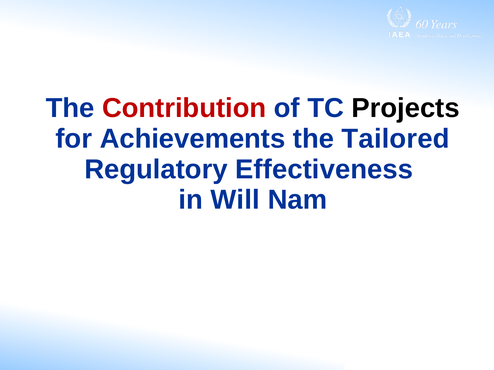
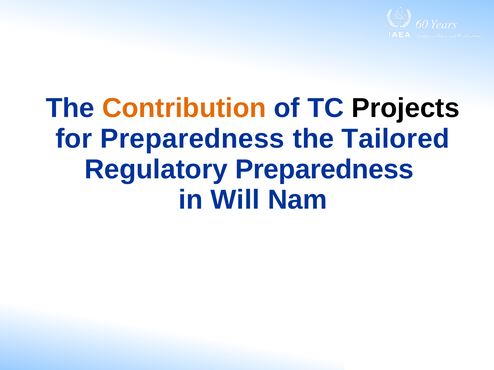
Contribution colour: red -> orange
for Achievements: Achievements -> Preparedness
Regulatory Effectiveness: Effectiveness -> Preparedness
